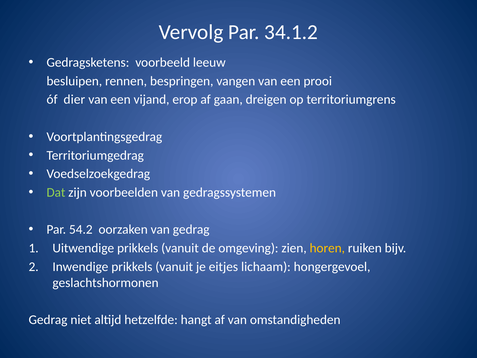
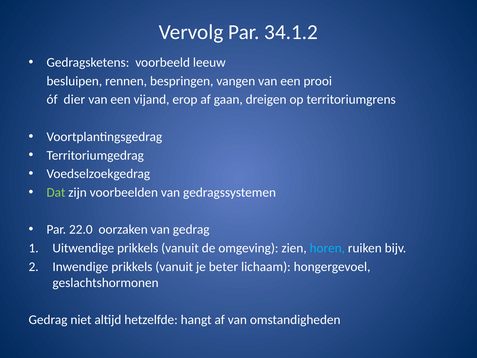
54.2: 54.2 -> 22.0
horen colour: yellow -> light blue
eitjes: eitjes -> beter
